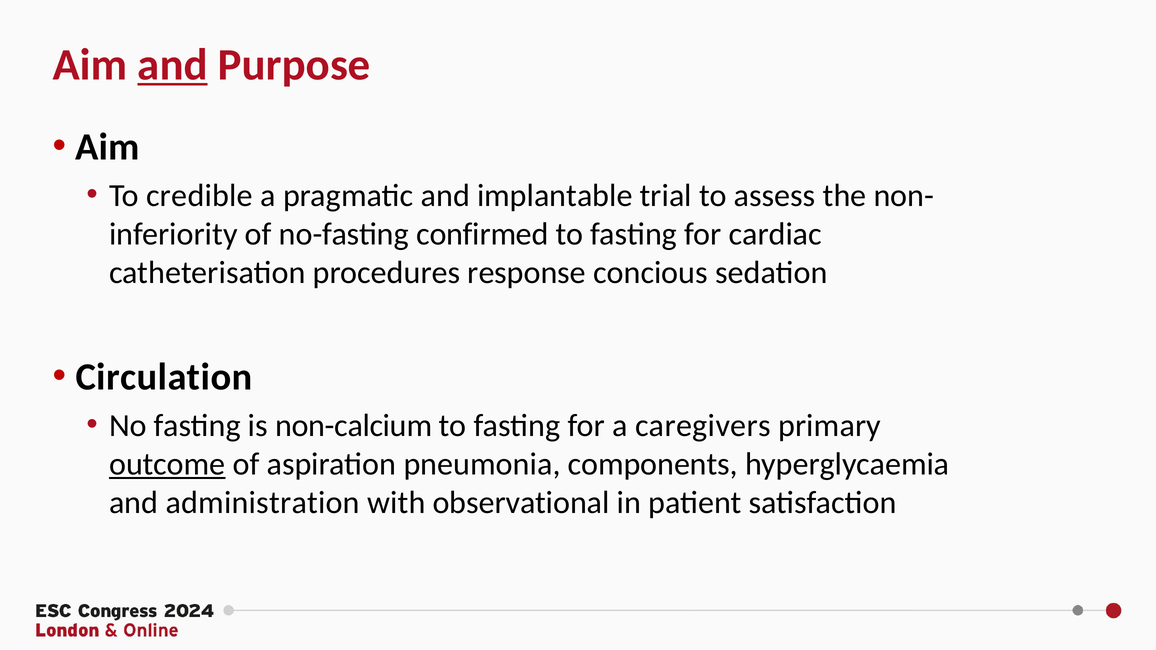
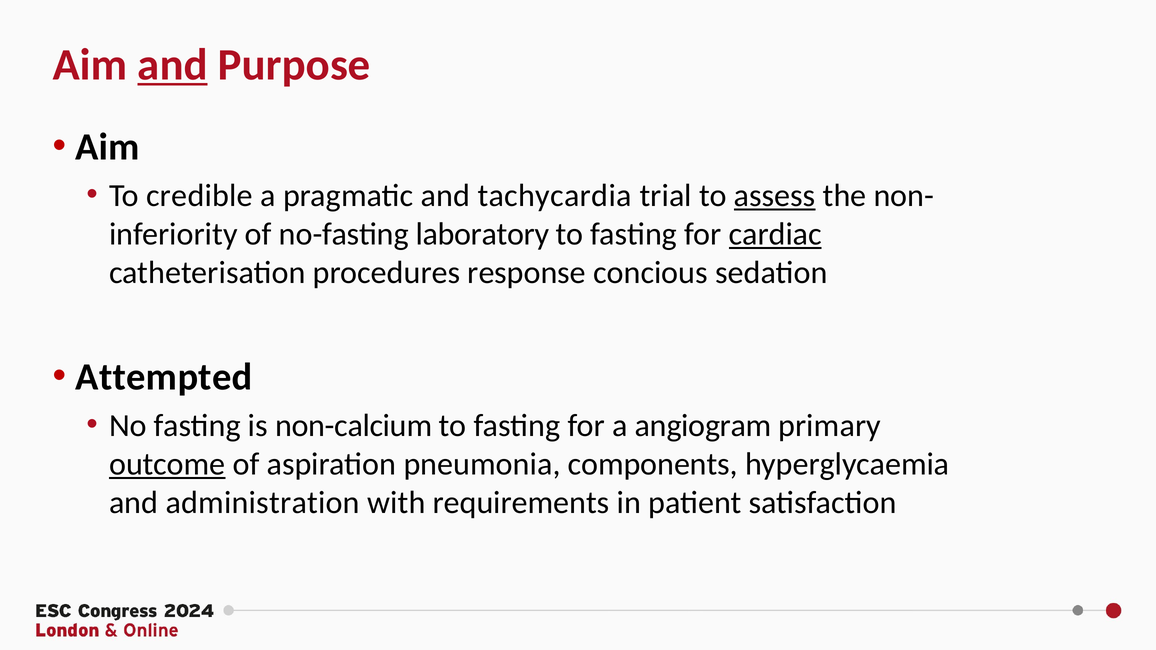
implantable: implantable -> tachycardia
assess underline: none -> present
confirmed: confirmed -> laboratory
cardiac underline: none -> present
Circulation: Circulation -> Attempted
caregivers: caregivers -> angiogram
observational: observational -> requirements
